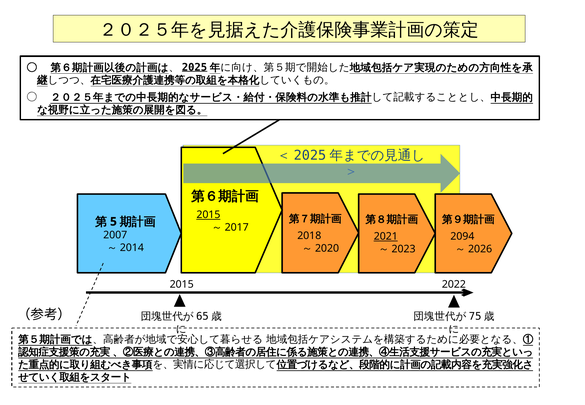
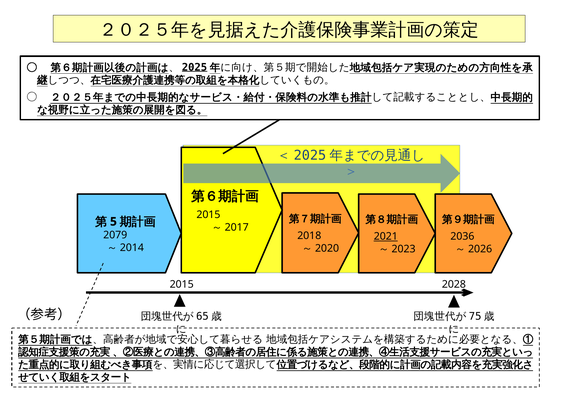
2015 at (208, 215) underline: present -> none
2007: 2007 -> 2079
2094: 2094 -> 2036
2022: 2022 -> 2028
